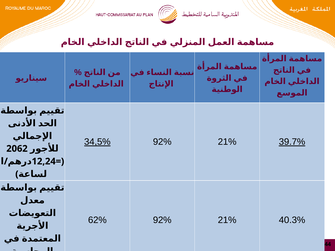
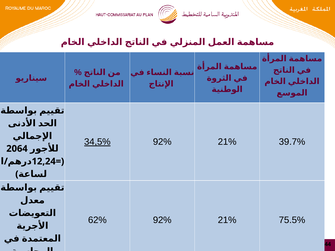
39.7% underline: present -> none
2062: 2062 -> 2064
40.3%: 40.3% -> 75.5%
